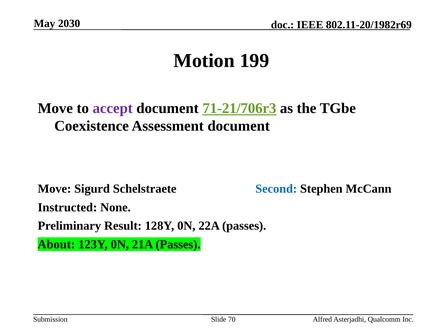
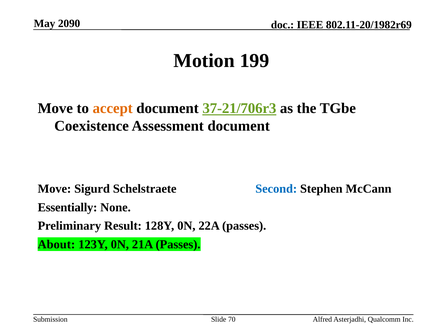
2030: 2030 -> 2090
accept colour: purple -> orange
71-21/706r3: 71-21/706r3 -> 37-21/706r3
Instructed: Instructed -> Essentially
